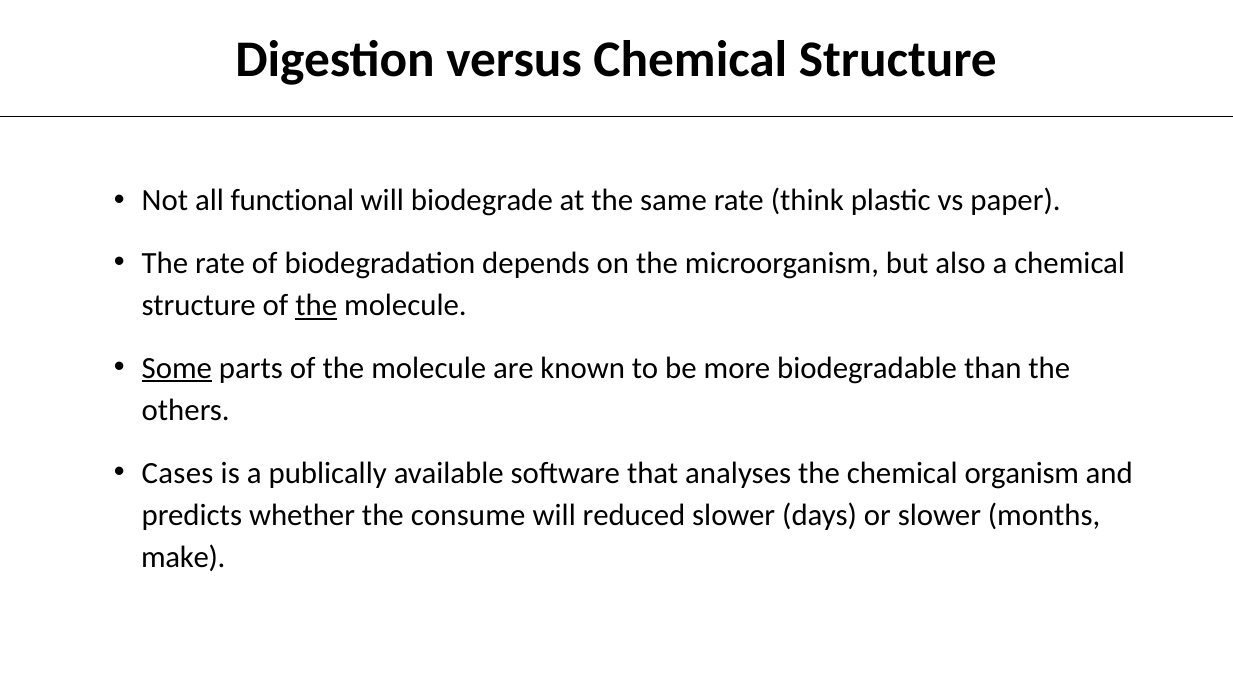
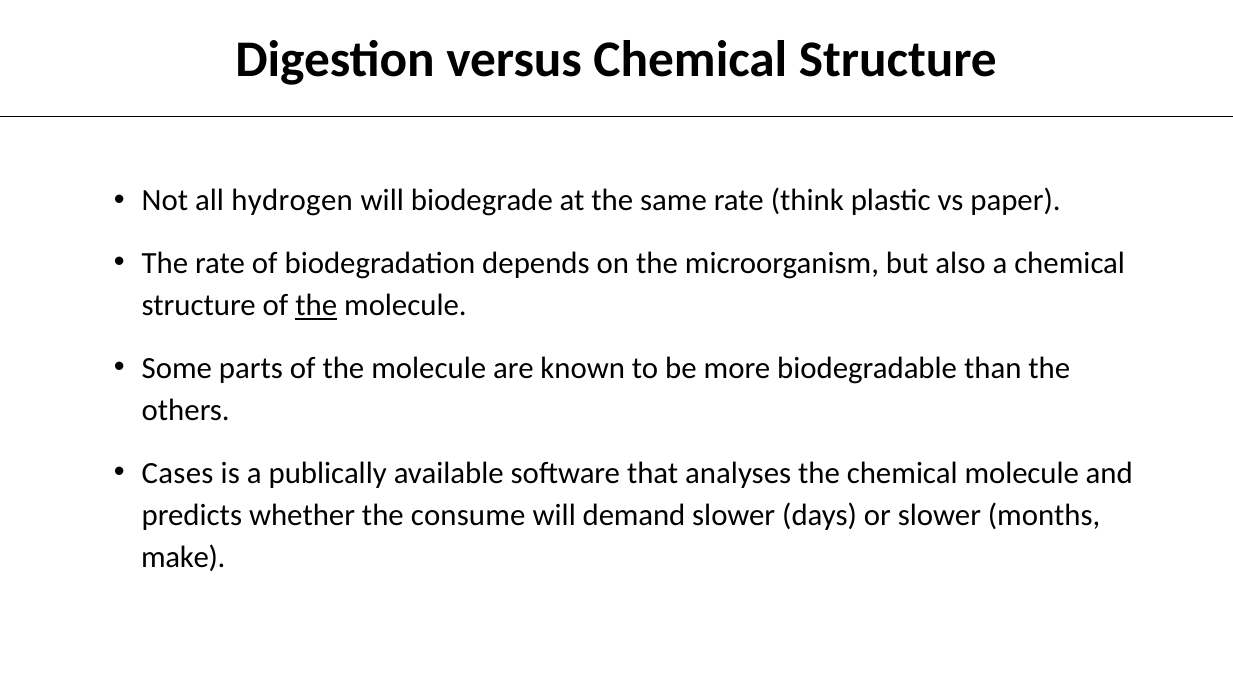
functional: functional -> hydrogen
Some underline: present -> none
chemical organism: organism -> molecule
reduced: reduced -> demand
